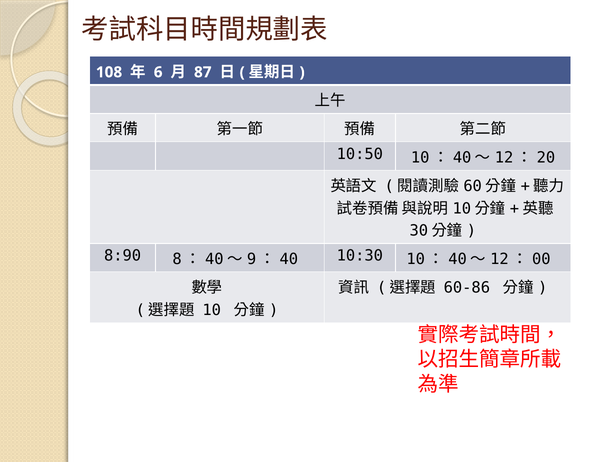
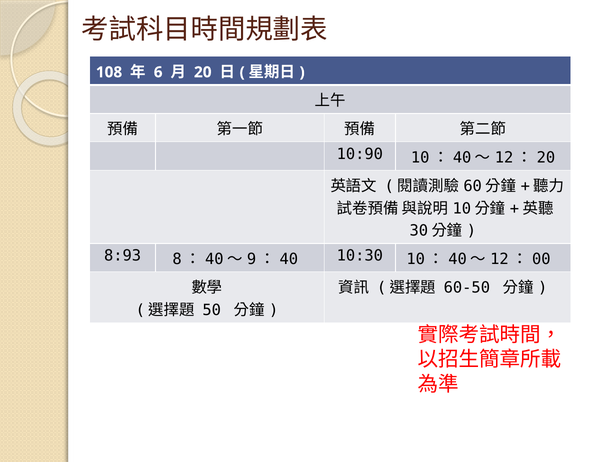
87 at (203, 72): 87 -> 20
10:50: 10:50 -> 10:90
8:90: 8:90 -> 8:93
60-86: 60-86 -> 60-50
10: 10 -> 50
